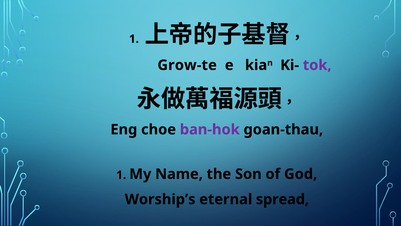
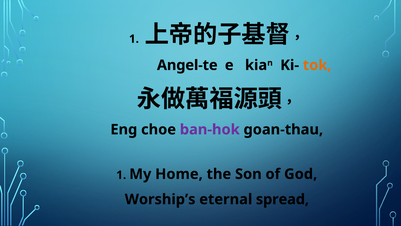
Grow-te: Grow-te -> Angel-te
tok colour: purple -> orange
Name: Name -> Home
